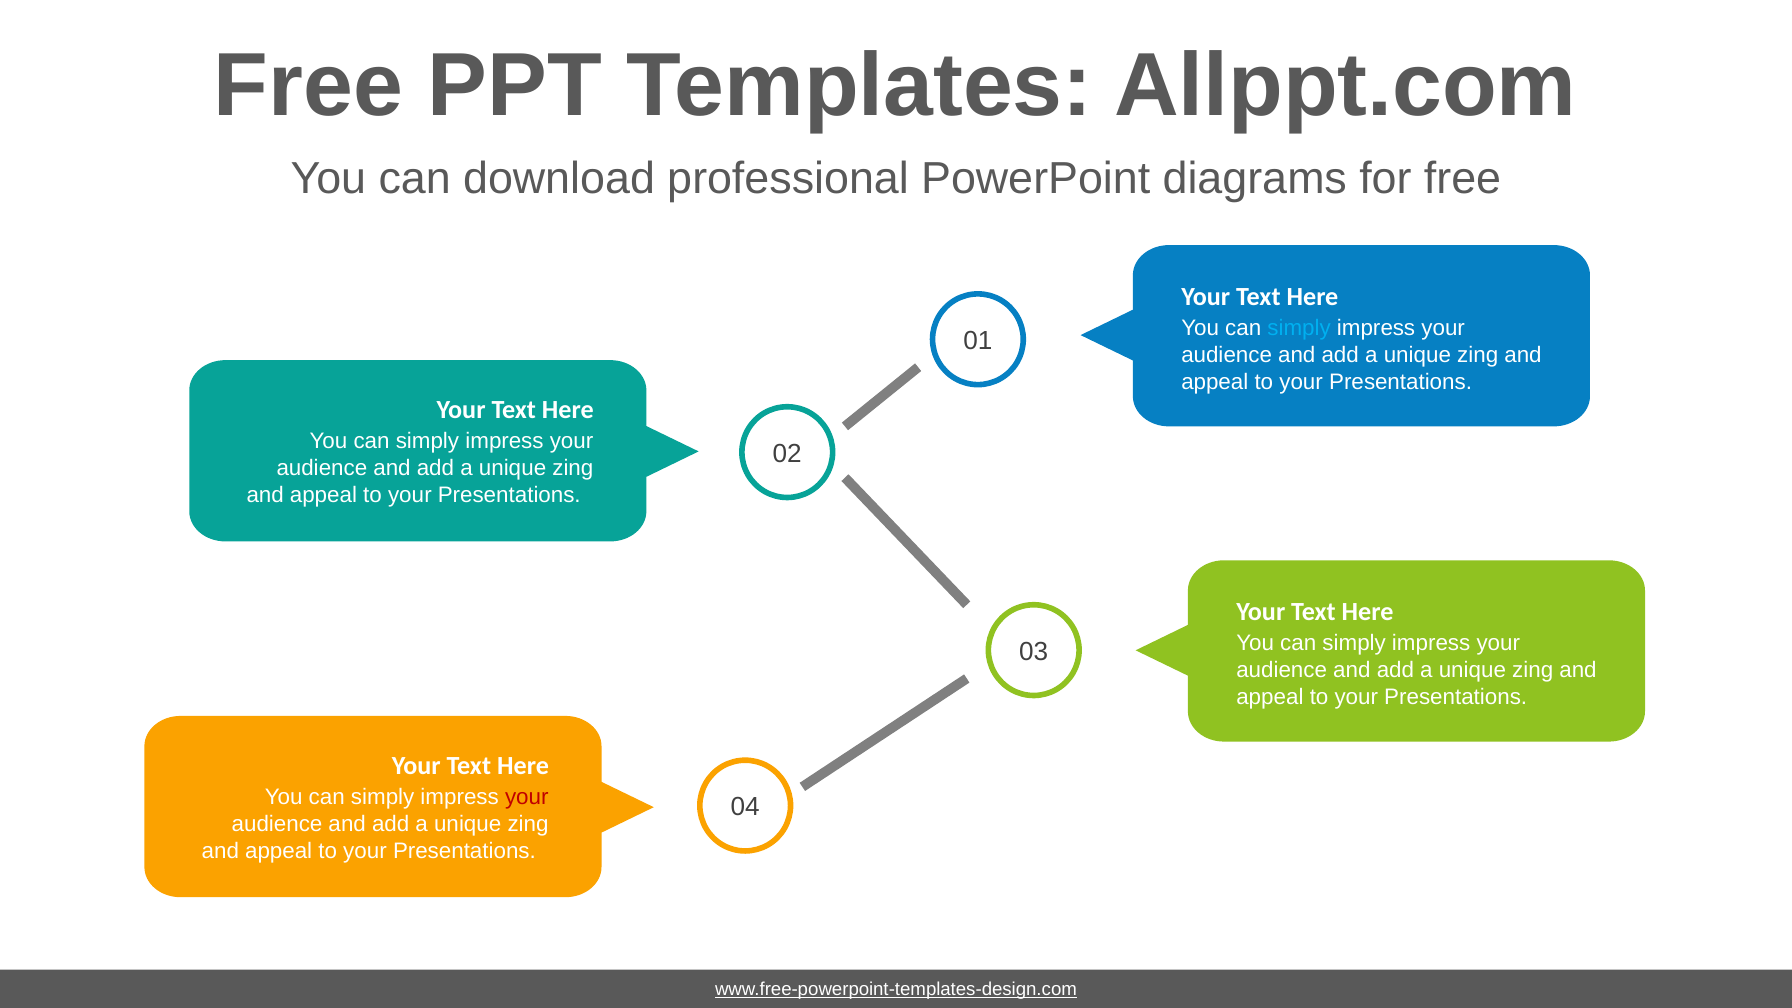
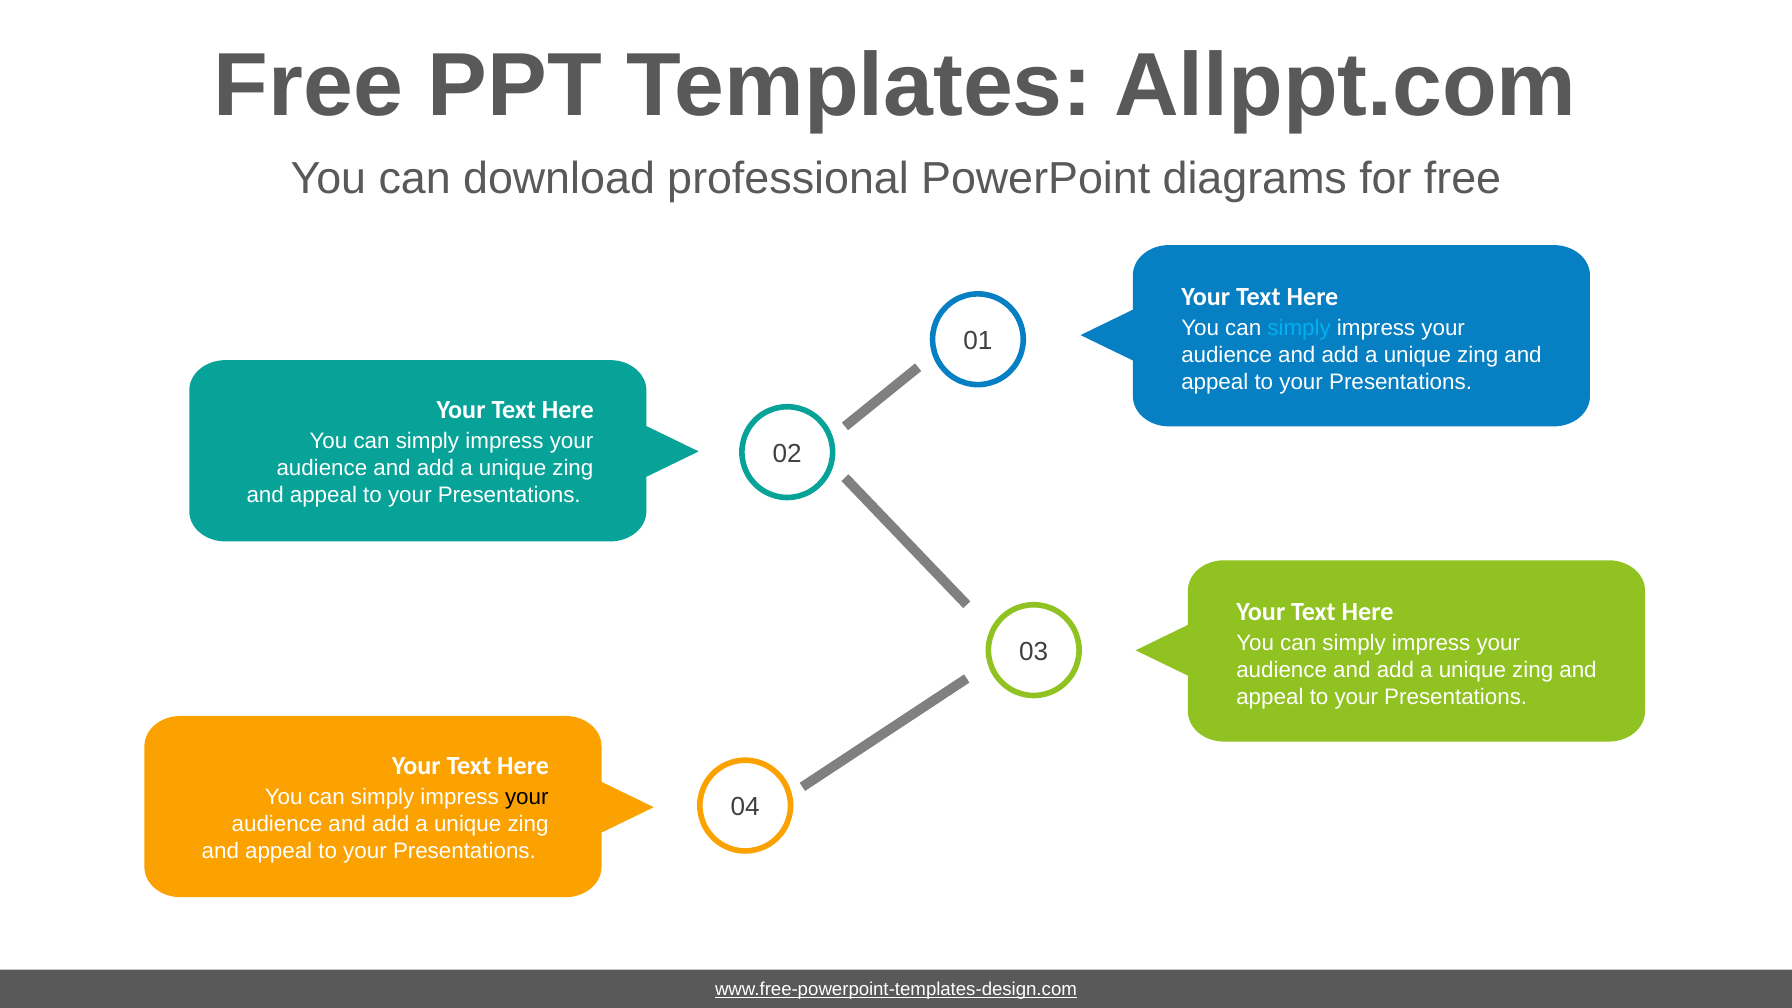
your at (527, 797) colour: red -> black
